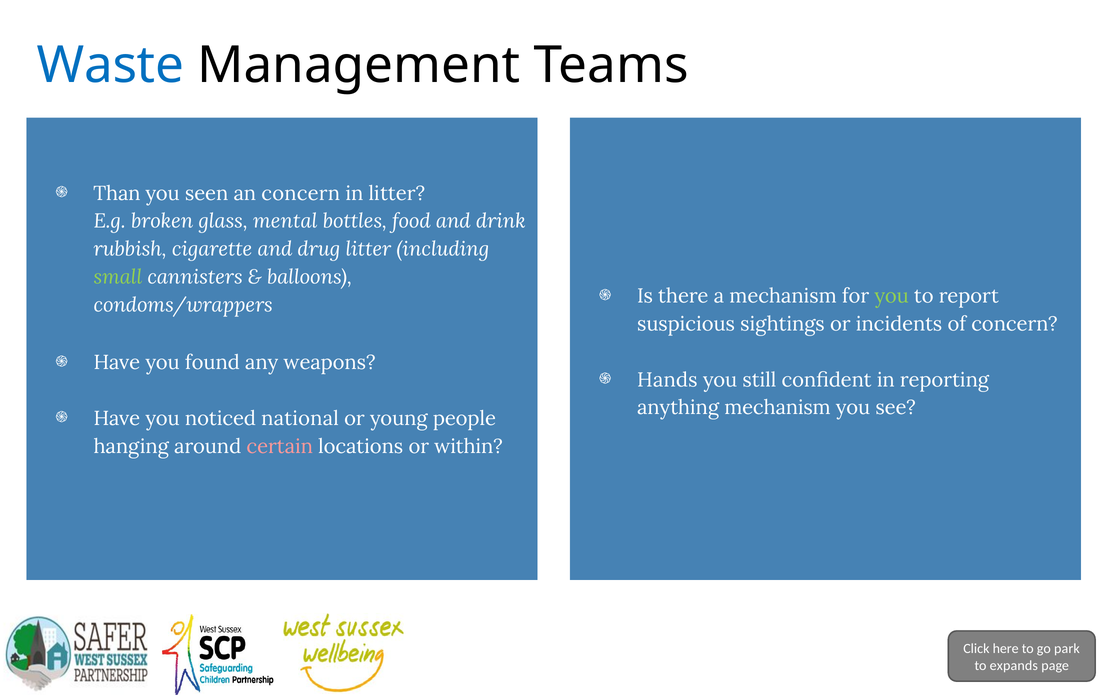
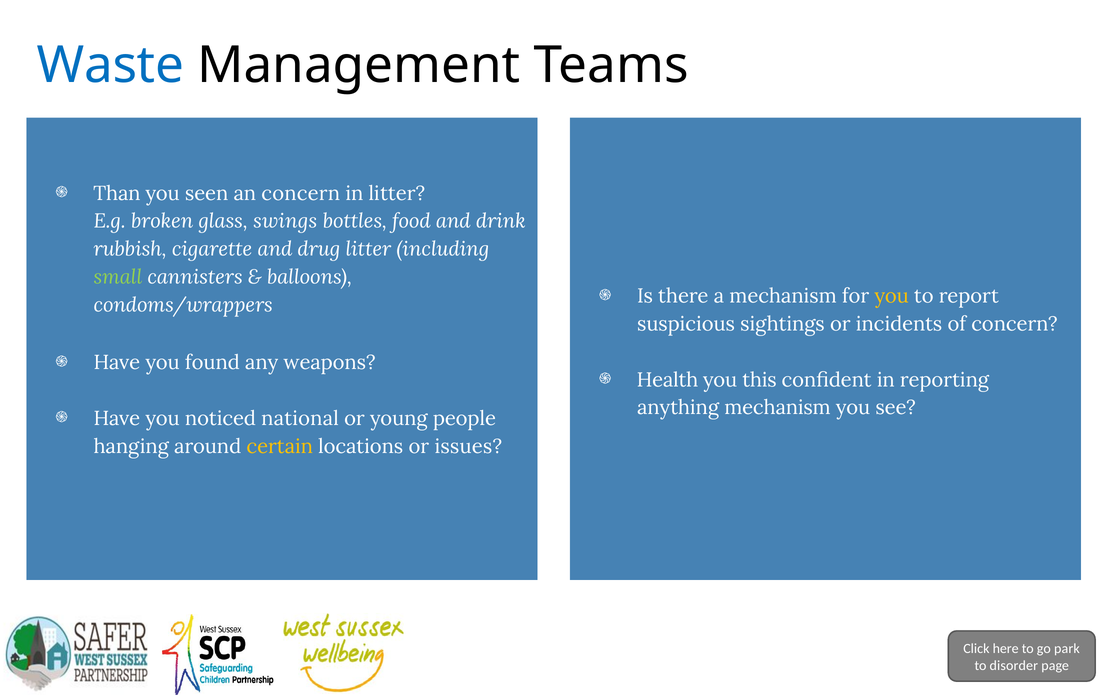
mental: mental -> swings
you at (892, 296) colour: light green -> yellow
Hands: Hands -> Health
still: still -> this
certain colour: pink -> yellow
within: within -> issues
expands: expands -> disorder
